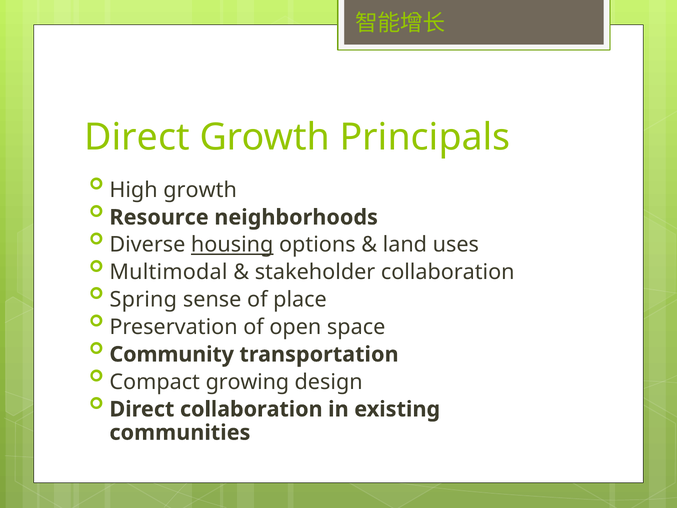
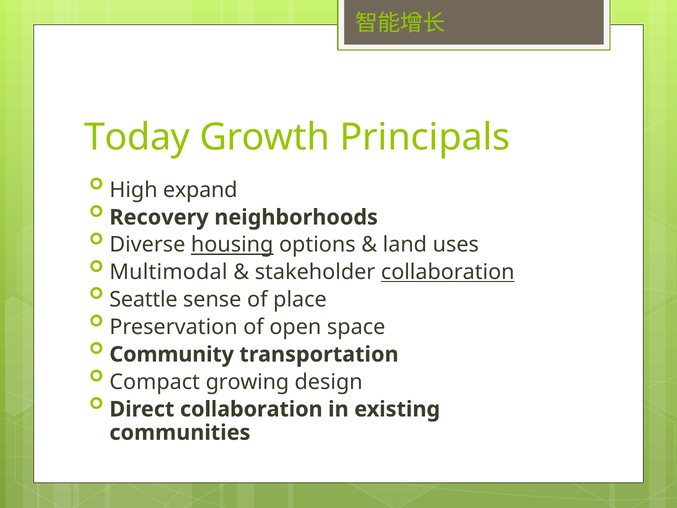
Direct at (137, 137): Direct -> Today
High growth: growth -> expand
Resource: Resource -> Recovery
collaboration at (448, 272) underline: none -> present
Spring: Spring -> Seattle
